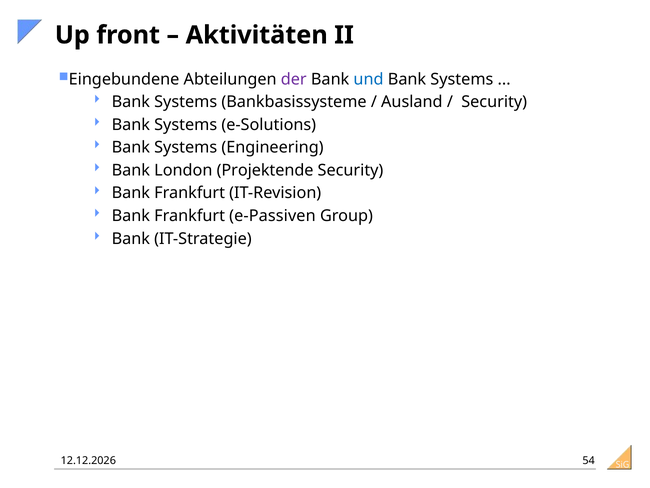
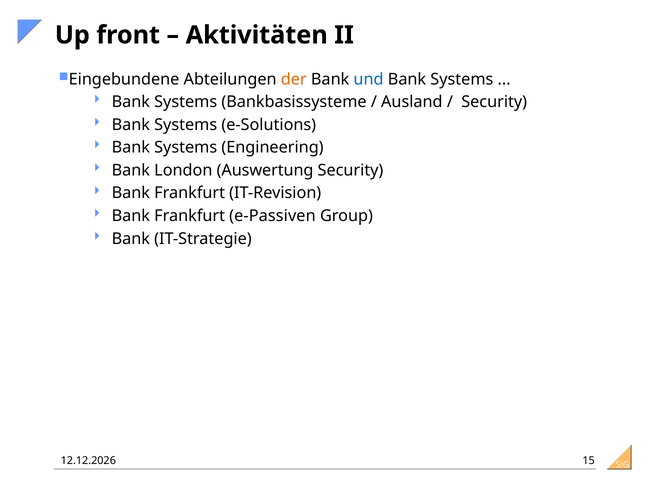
der colour: purple -> orange
Projektende: Projektende -> Auswertung
54: 54 -> 15
